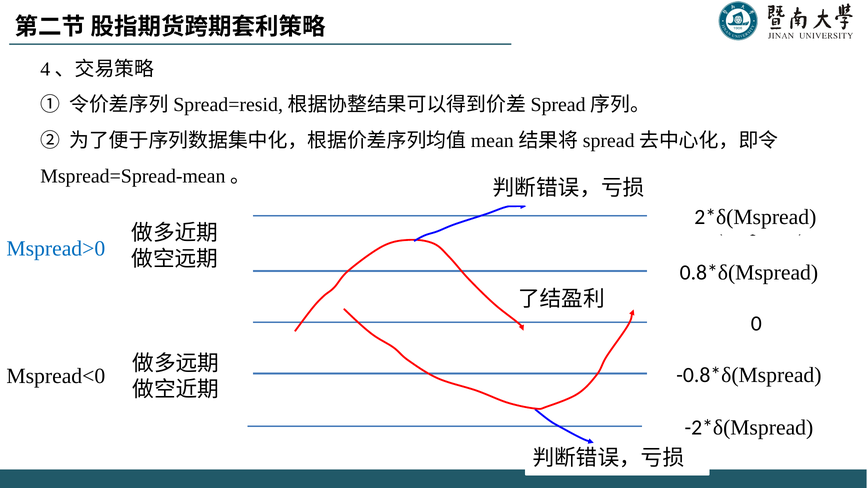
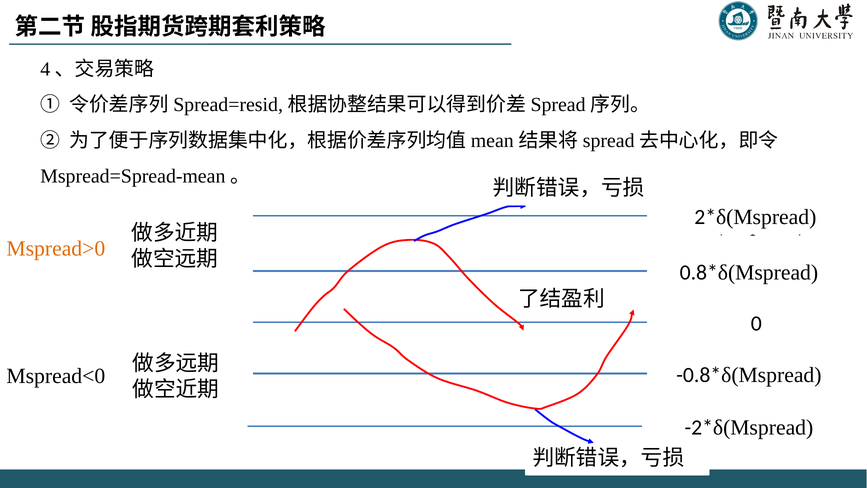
Mspread>0 colour: blue -> orange
